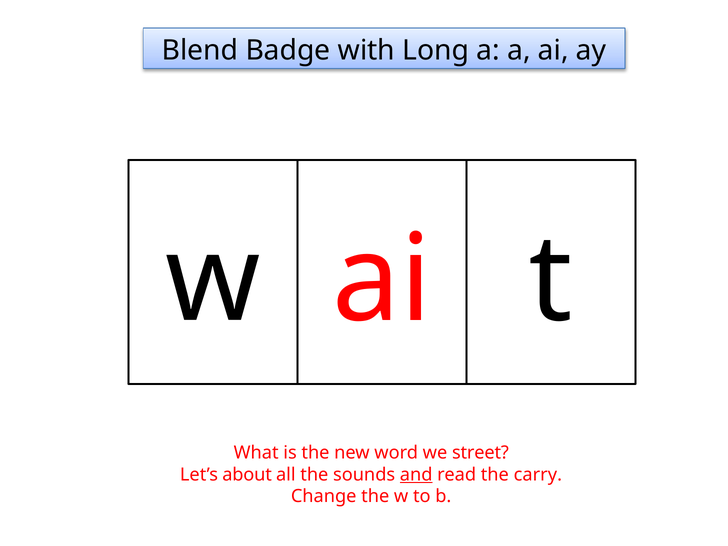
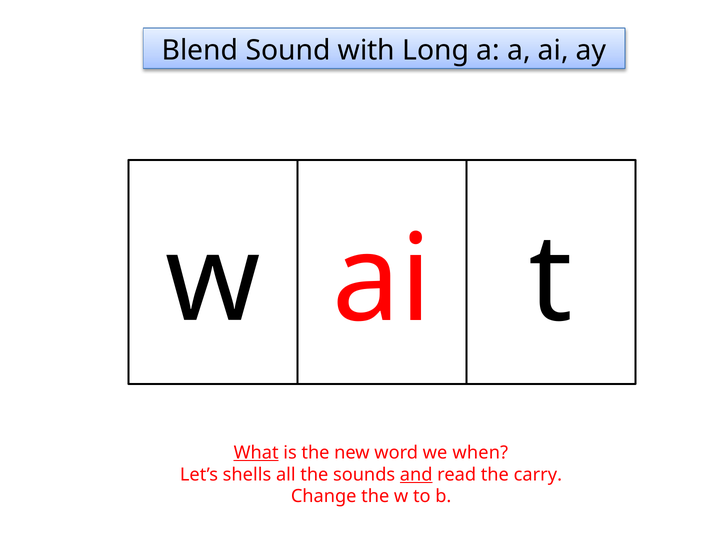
Badge: Badge -> Sound
What underline: none -> present
street: street -> when
about: about -> shells
